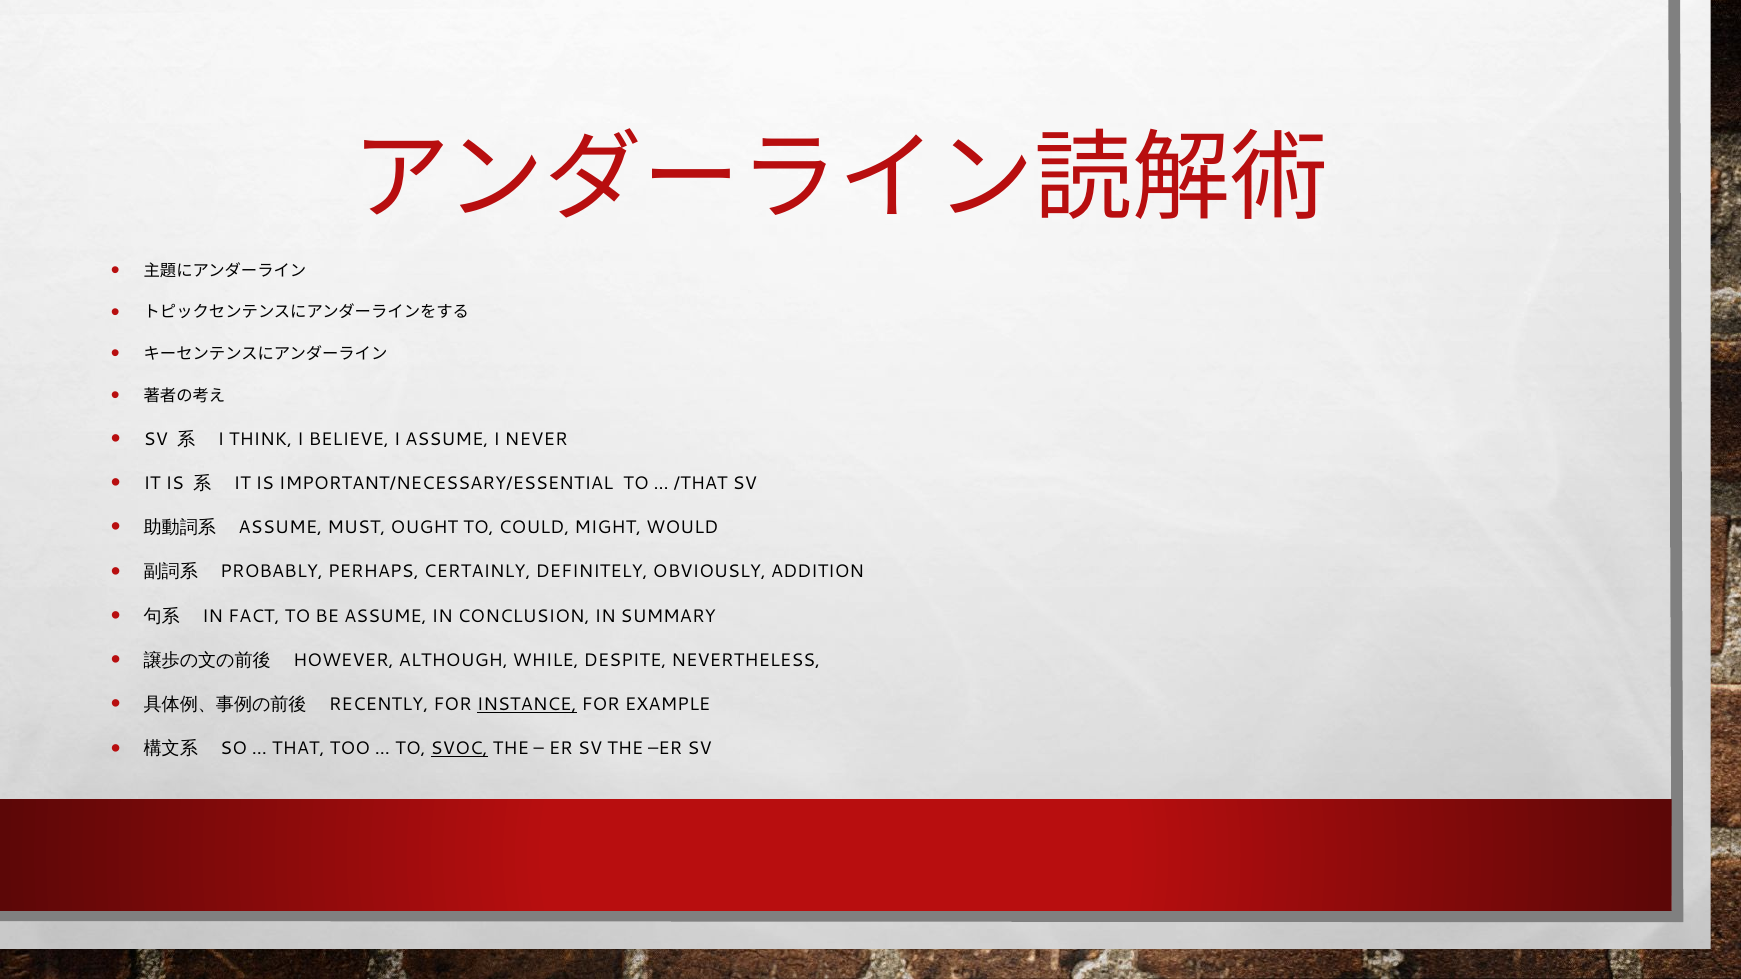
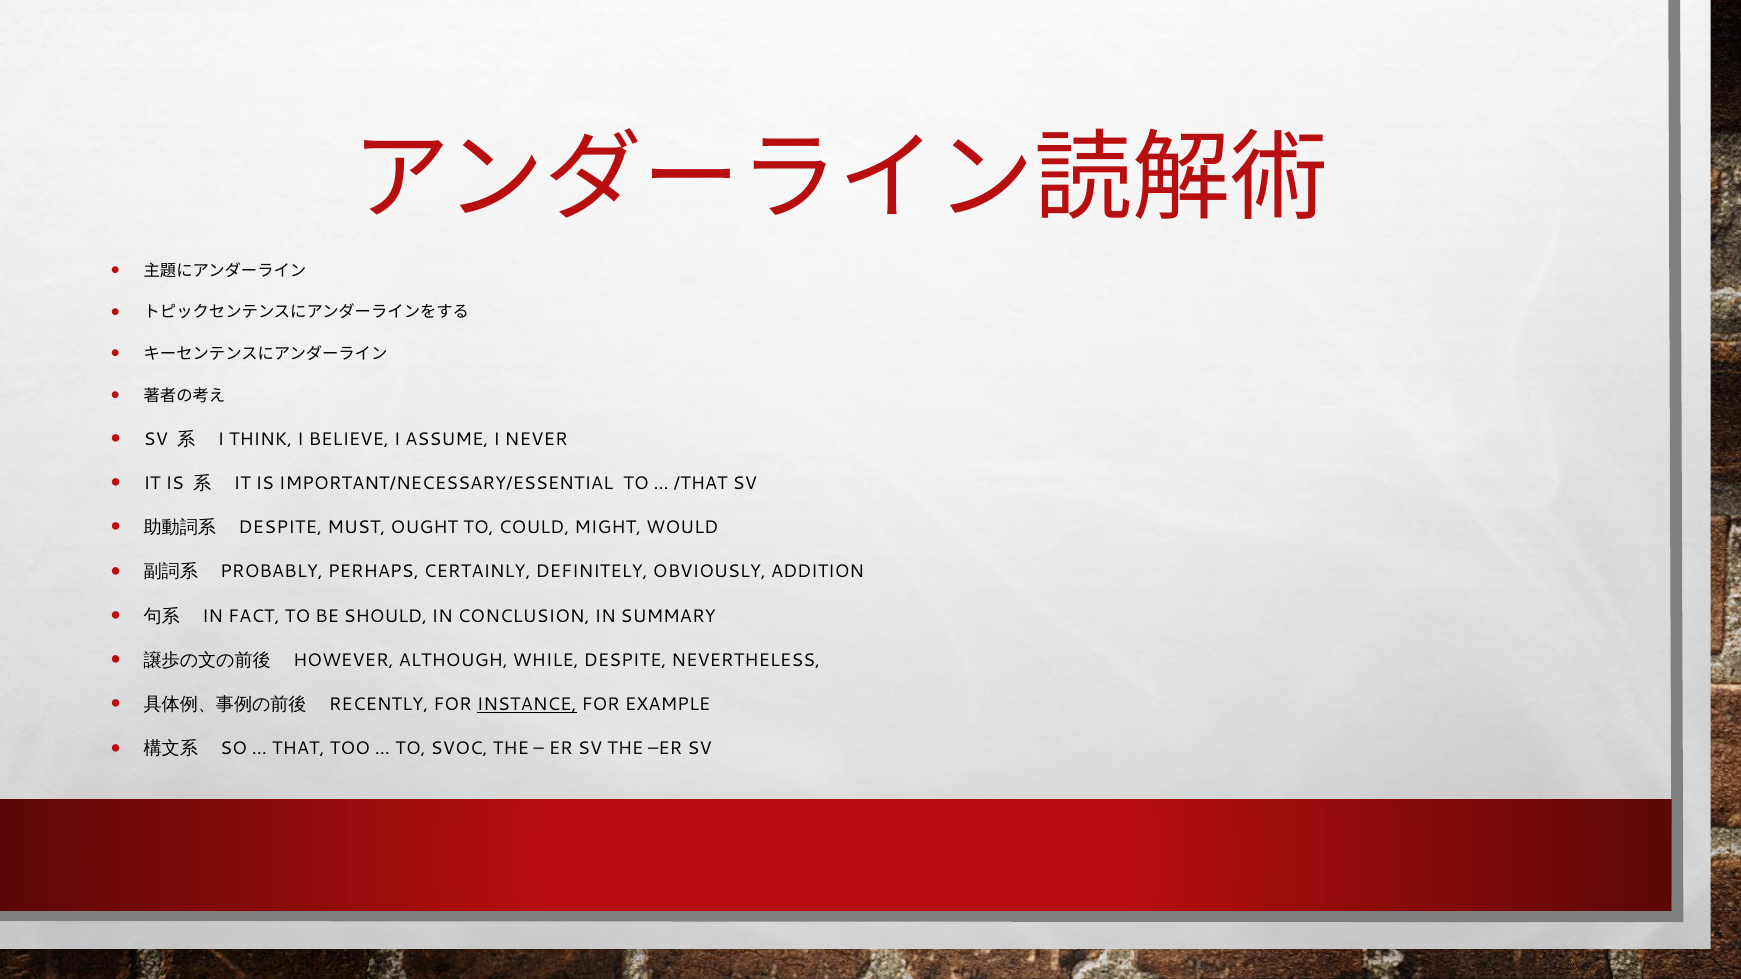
ASSUME at (280, 528): ASSUME -> DESPITE
BE ASSUME: ASSUME -> SHOULD
SVOC underline: present -> none
